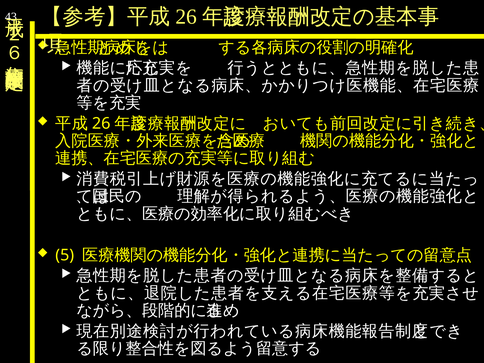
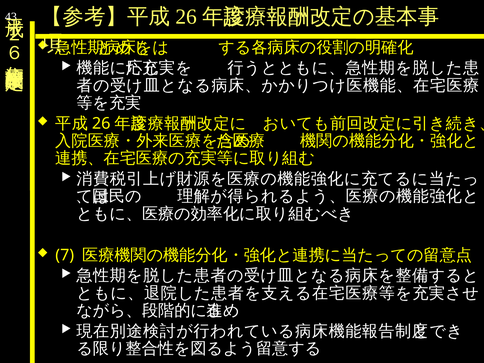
5: 5 -> 7
